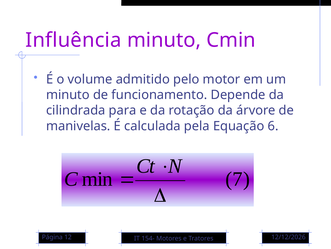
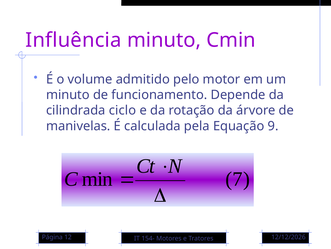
para: para -> ciclo
6: 6 -> 9
